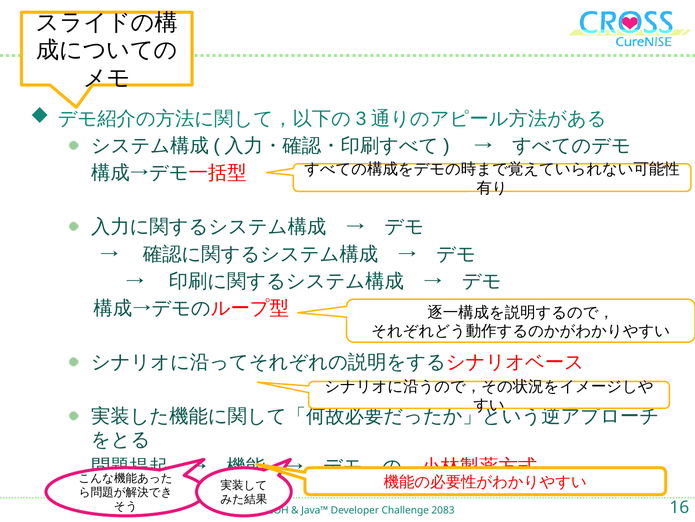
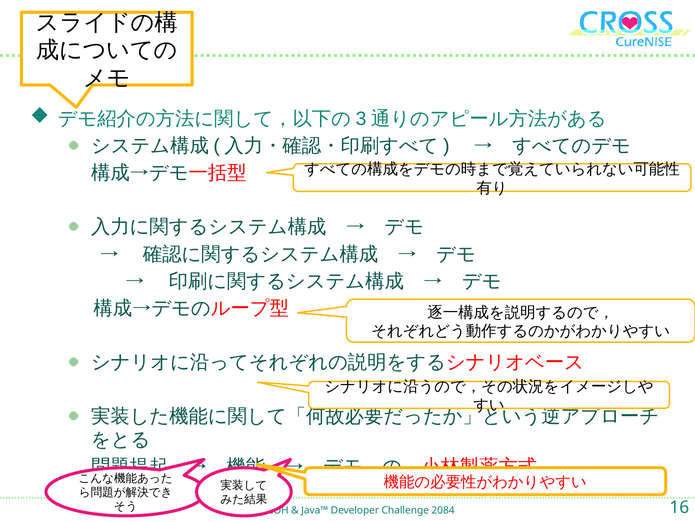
2083: 2083 -> 2084
